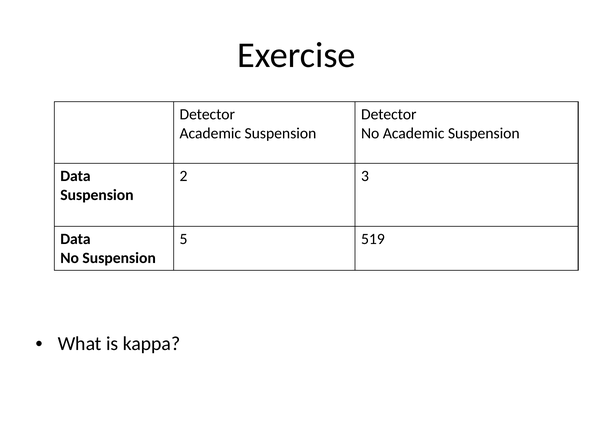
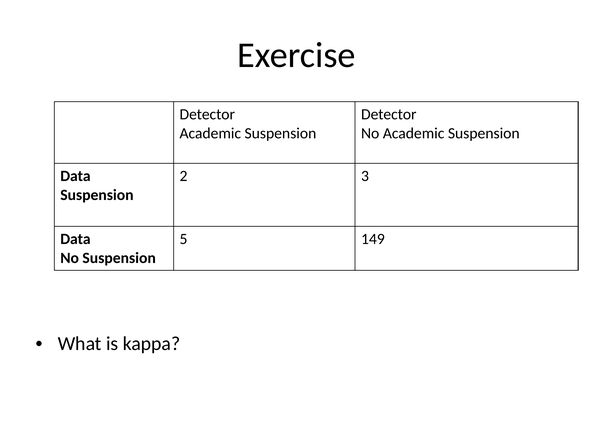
519: 519 -> 149
